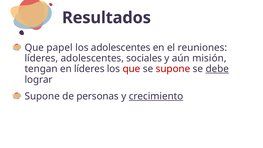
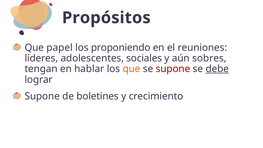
Resultados: Resultados -> Propósitos
los adolescentes: adolescentes -> proponiendo
misión: misión -> sobres
en líderes: líderes -> hablar
que at (131, 69) colour: red -> orange
personas: personas -> boletines
crecimiento underline: present -> none
